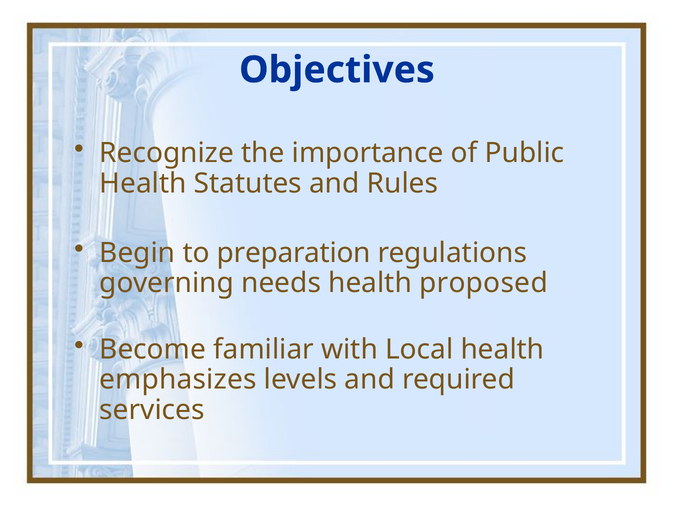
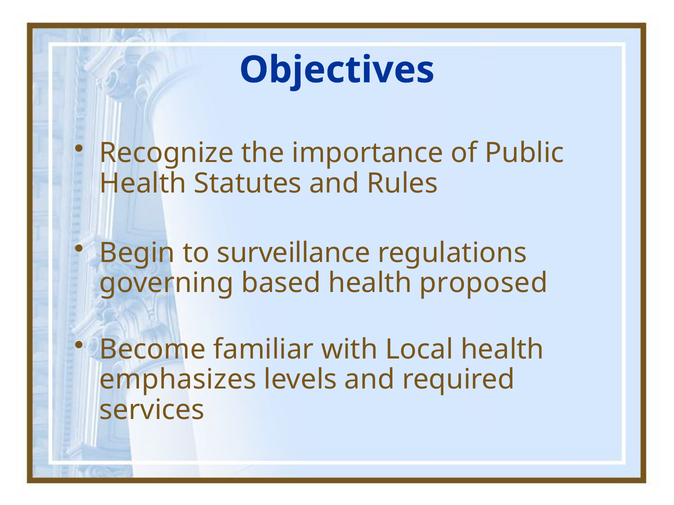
preparation: preparation -> surveillance
needs: needs -> based
